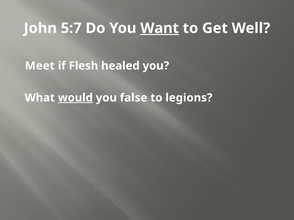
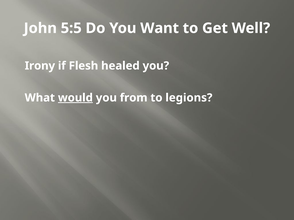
5:7: 5:7 -> 5:5
Want underline: present -> none
Meet: Meet -> Irony
false: false -> from
